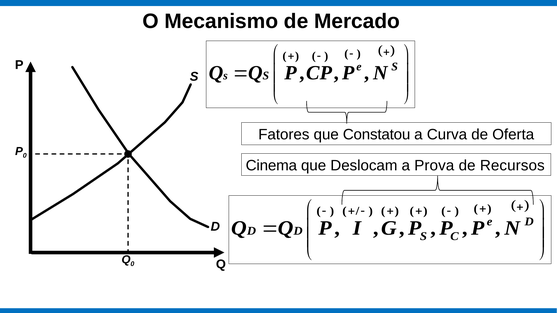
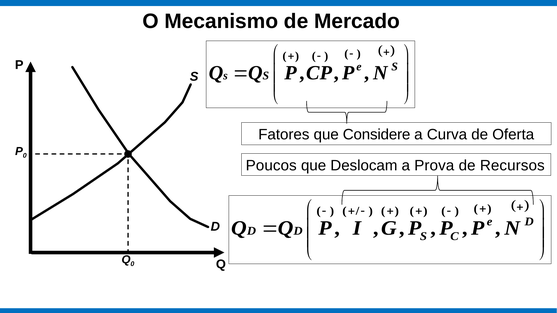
Constatou: Constatou -> Considere
Cinema: Cinema -> Poucos
